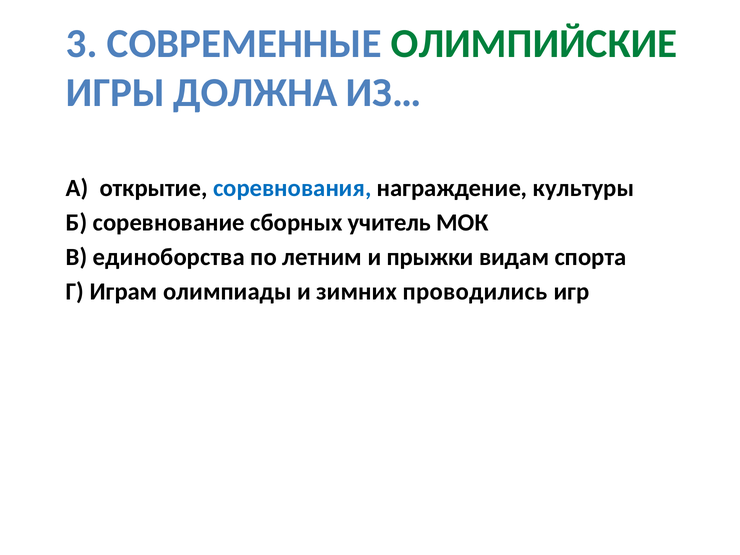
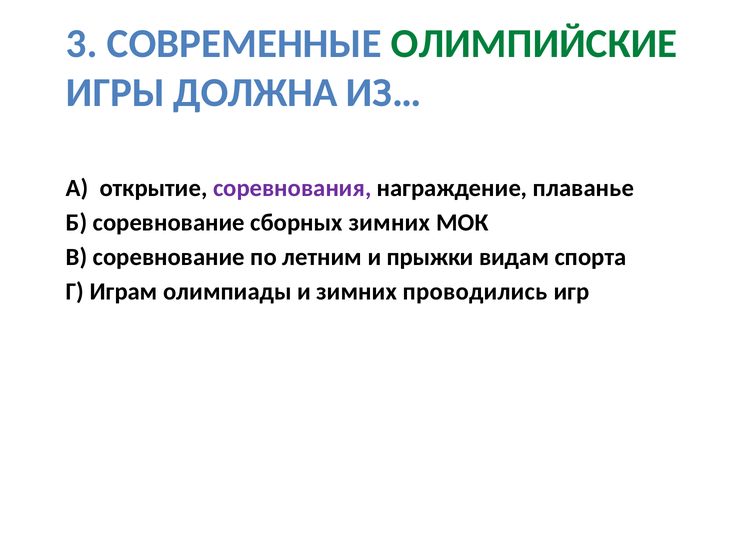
соревнования colour: blue -> purple
культуры: культуры -> плаванье
сборных учитель: учитель -> зимних
В единоборства: единоборства -> соревнование
